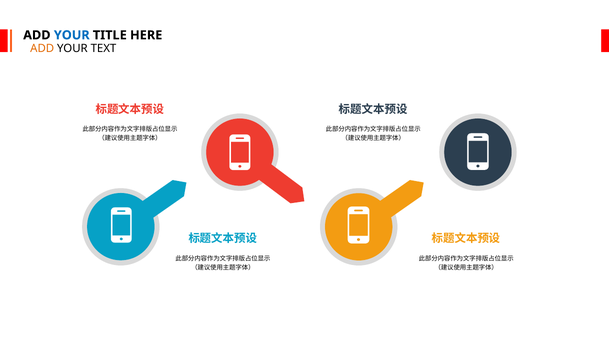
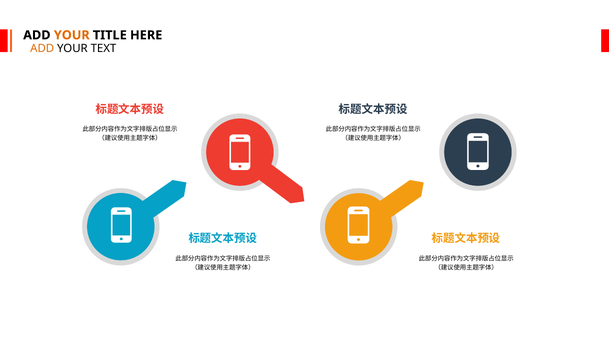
YOUR at (72, 35) colour: blue -> orange
